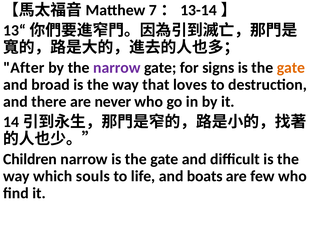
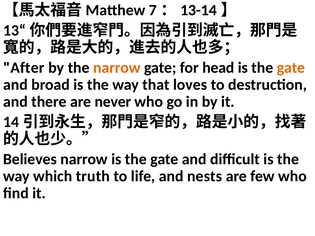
narrow at (117, 68) colour: purple -> orange
signs: signs -> head
Children: Children -> Believes
souls: souls -> truth
boats: boats -> nests
